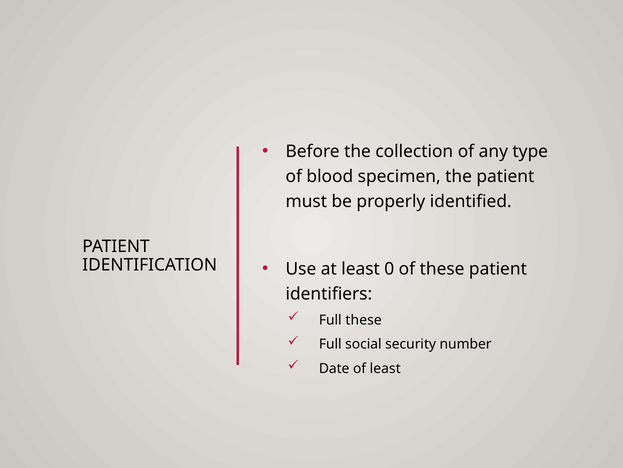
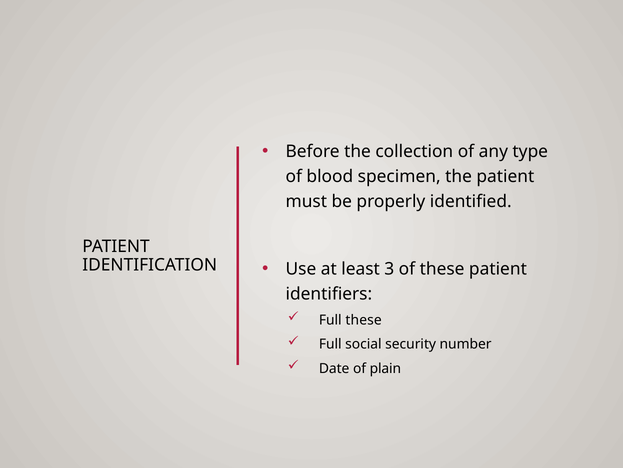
0: 0 -> 3
of least: least -> plain
